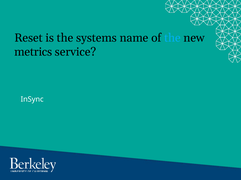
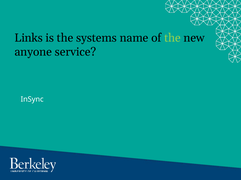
Reset: Reset -> Links
the at (173, 38) colour: light blue -> light green
metrics: metrics -> anyone
